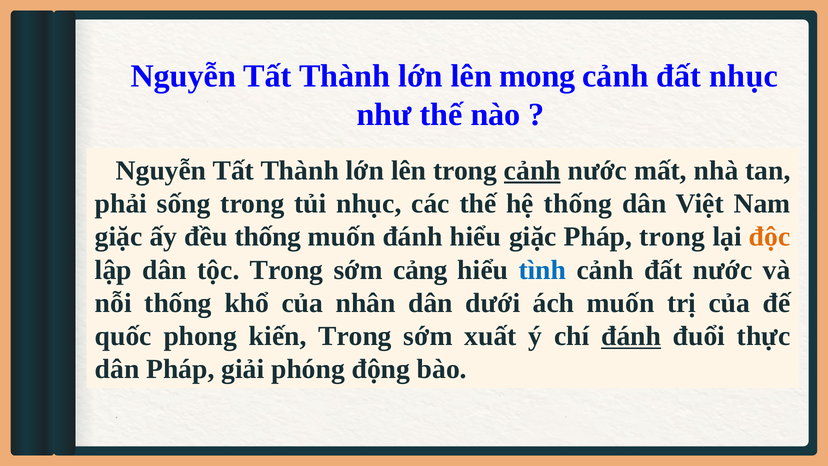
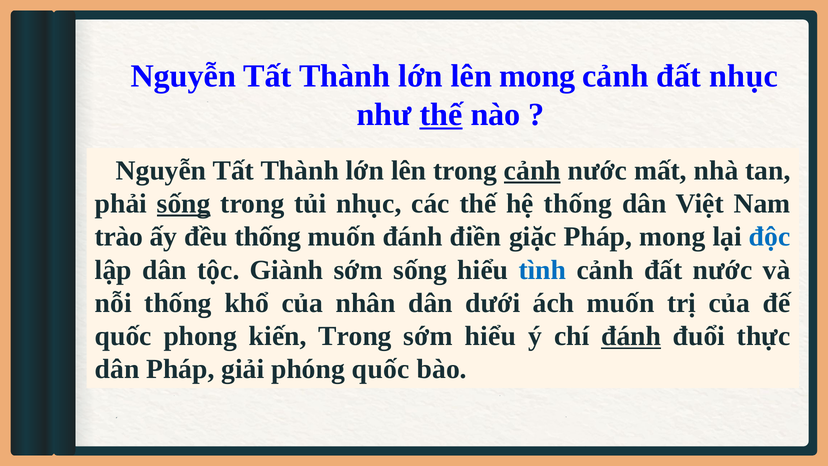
thế at (441, 115) underline: none -> present
sống at (184, 204) underline: none -> present
giặc at (119, 237): giặc -> trào
đánh hiểu: hiểu -> điền
Pháp trong: trong -> mong
độc colour: orange -> blue
tộc Trong: Trong -> Giành
sớm cảng: cảng -> sống
sớm xuất: xuất -> hiểu
phóng động: động -> quốc
